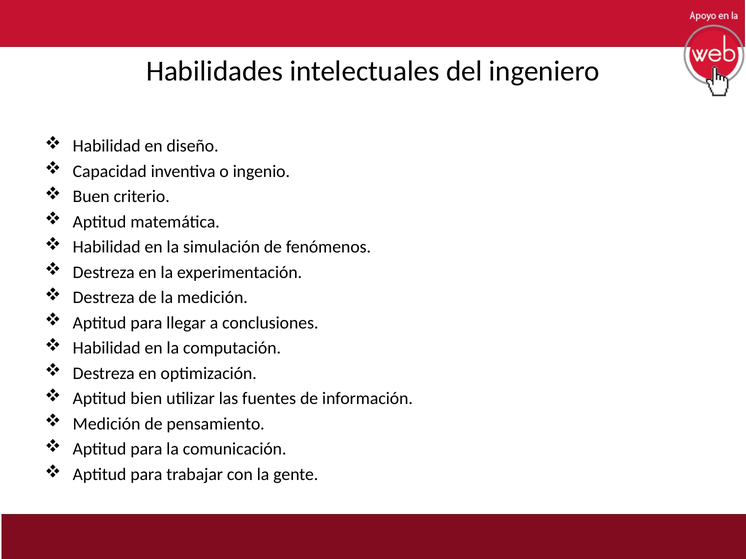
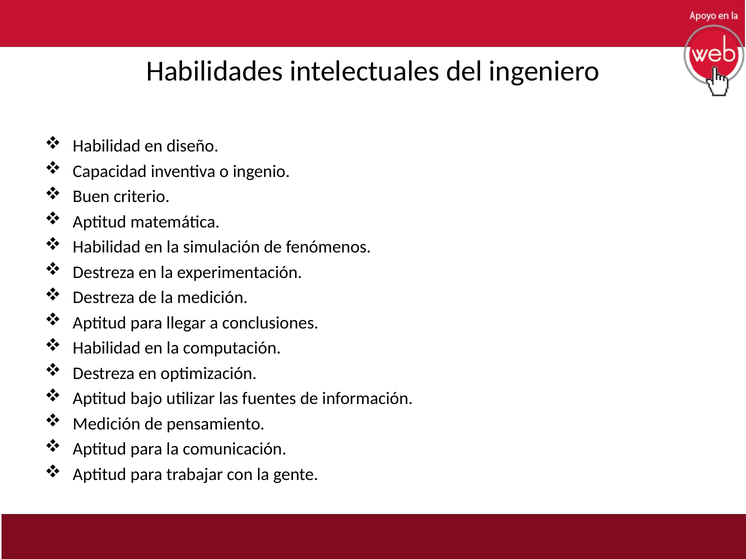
bien: bien -> bajo
